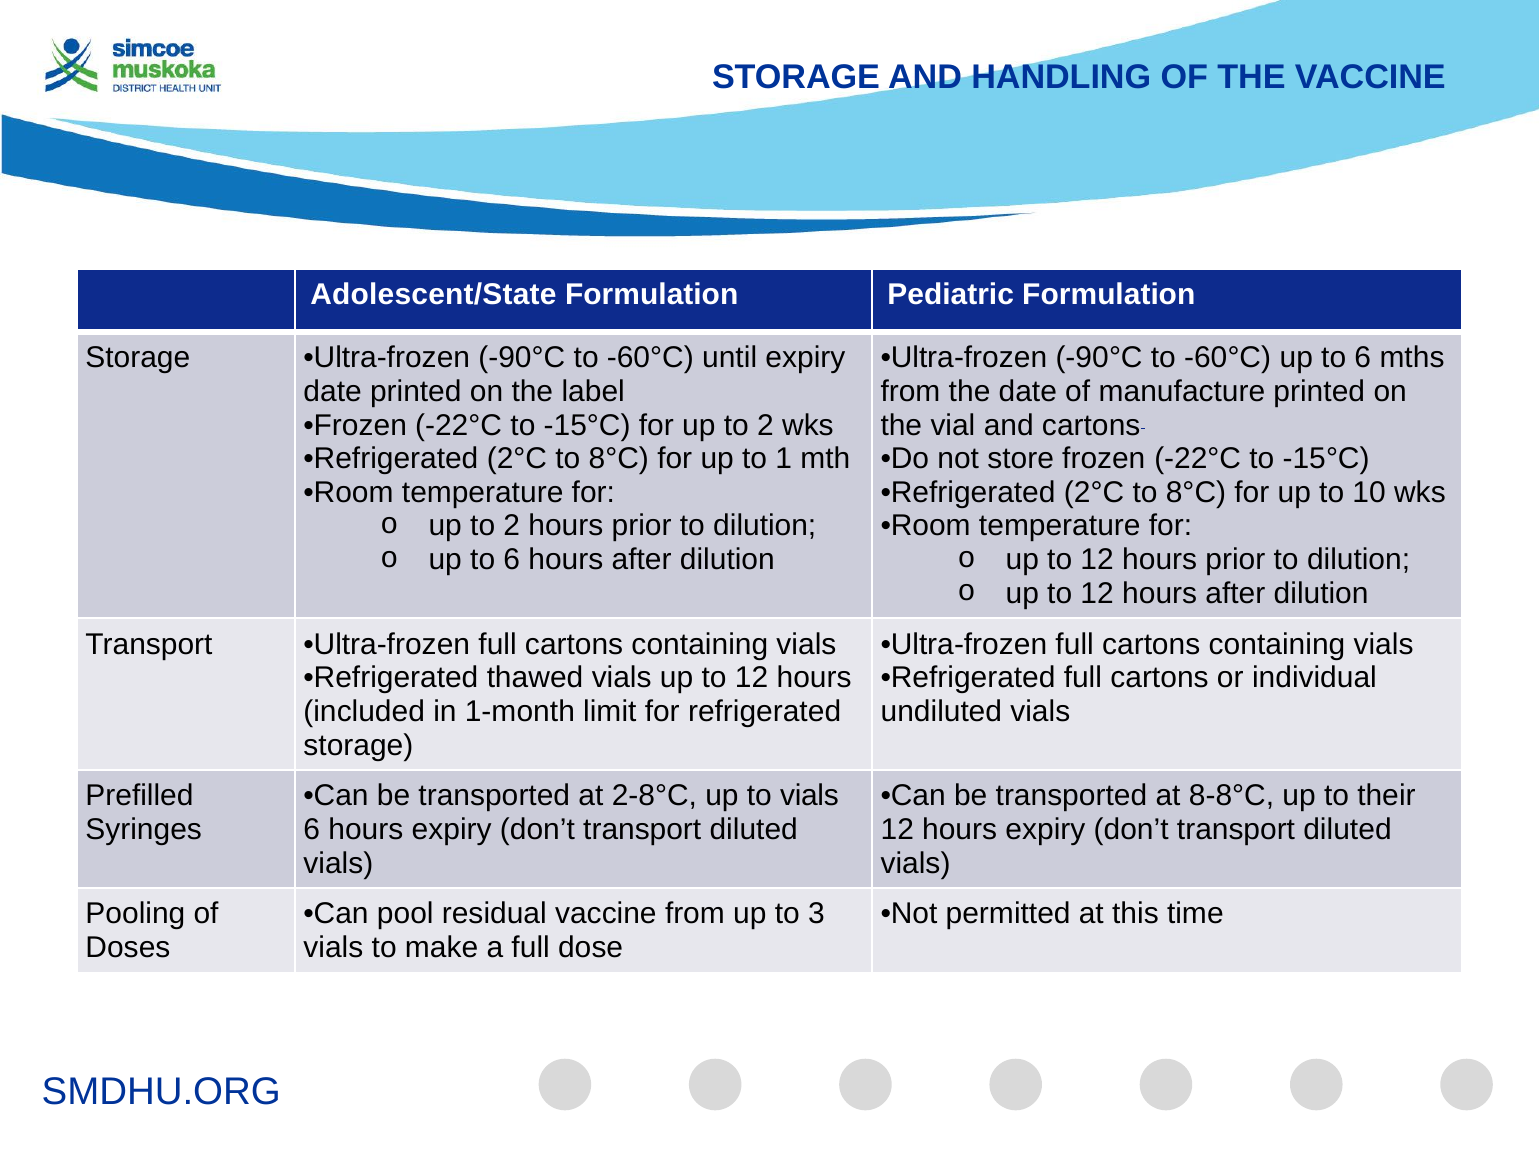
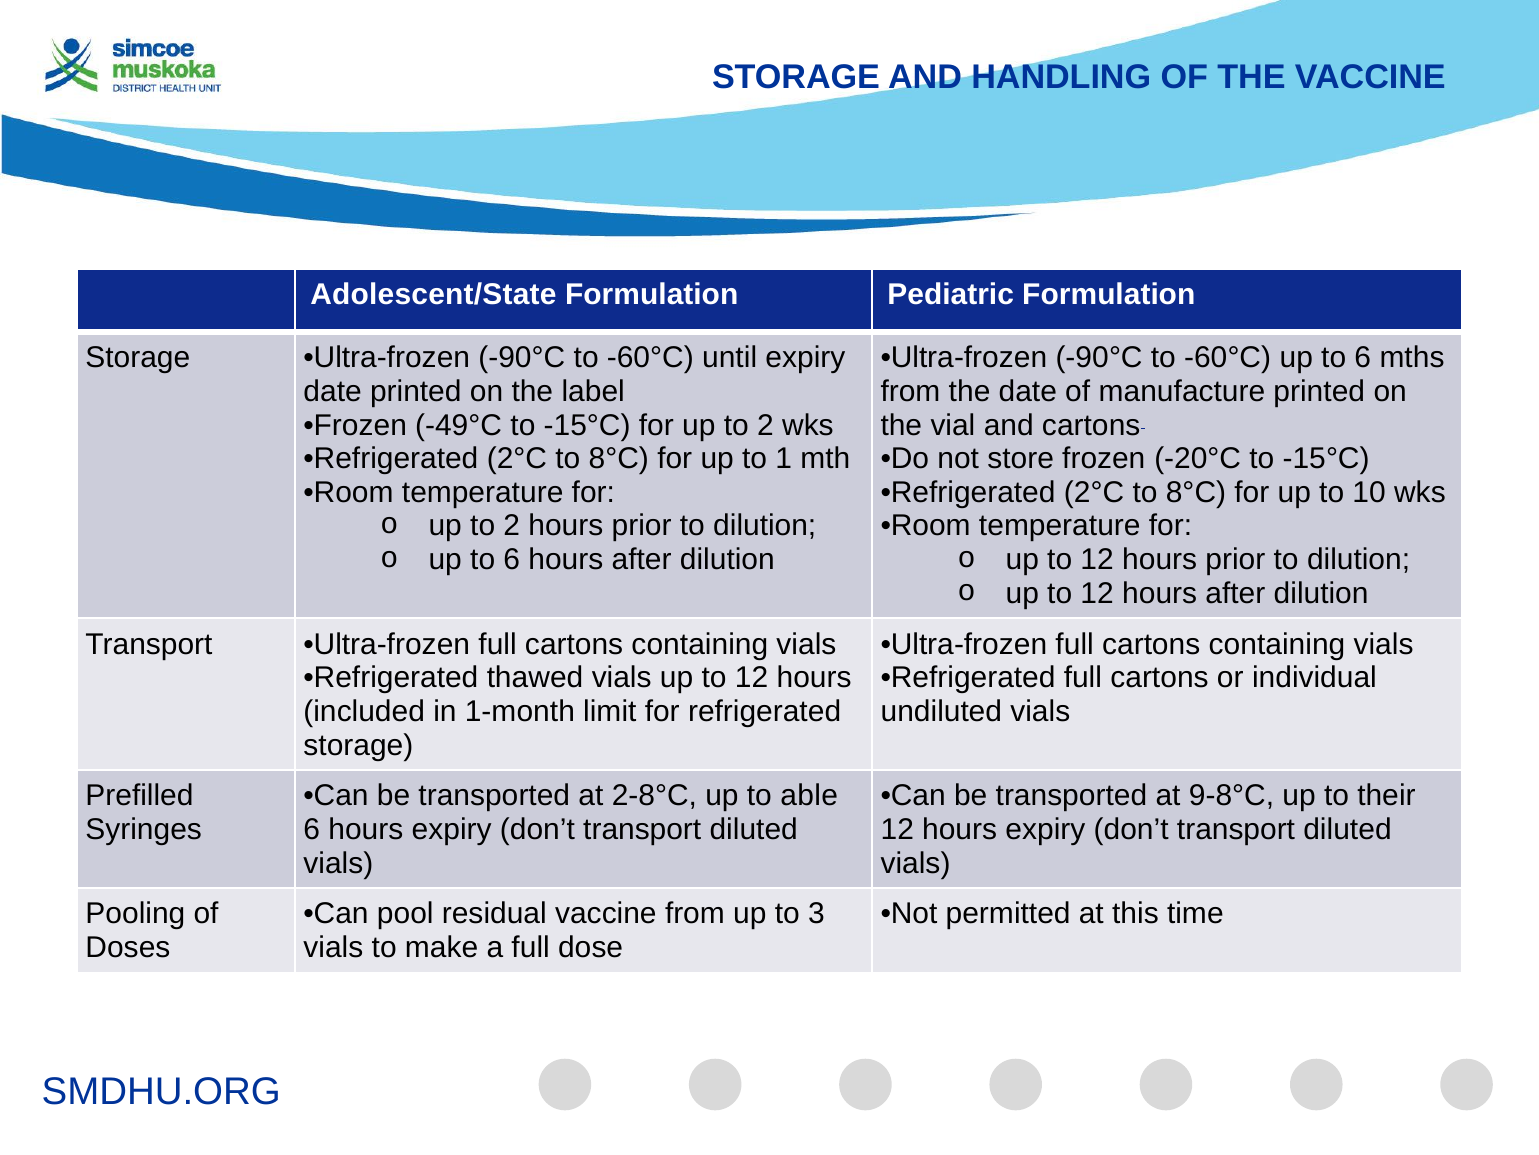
-22°C at (459, 425): -22°C -> -49°C
store frozen -22°C: -22°C -> -20°C
to vials: vials -> able
8-8°C: 8-8°C -> 9-8°C
